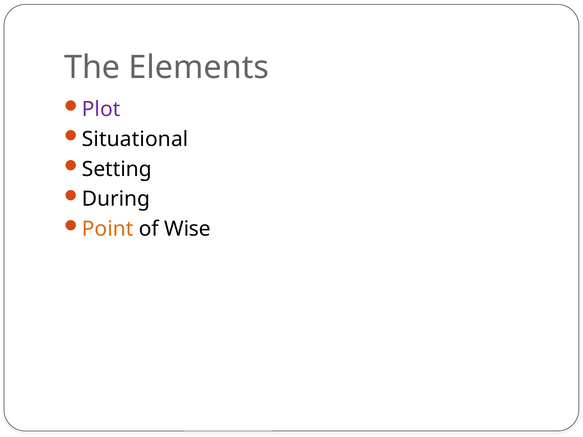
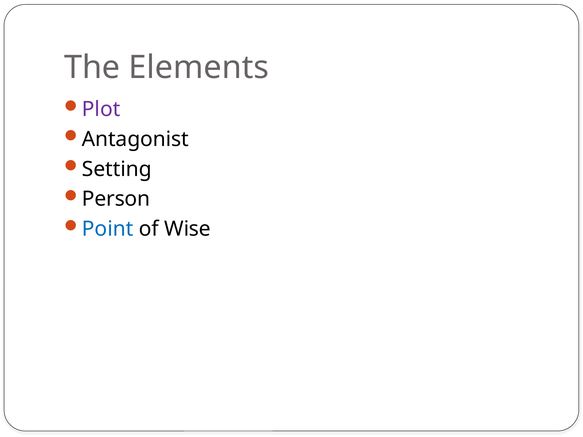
Situational: Situational -> Antagonist
During: During -> Person
Point colour: orange -> blue
